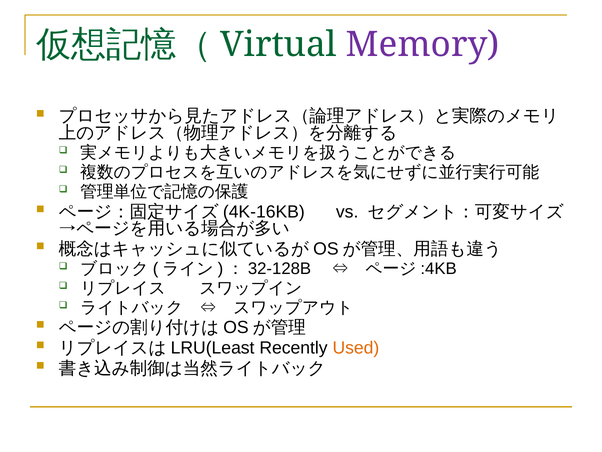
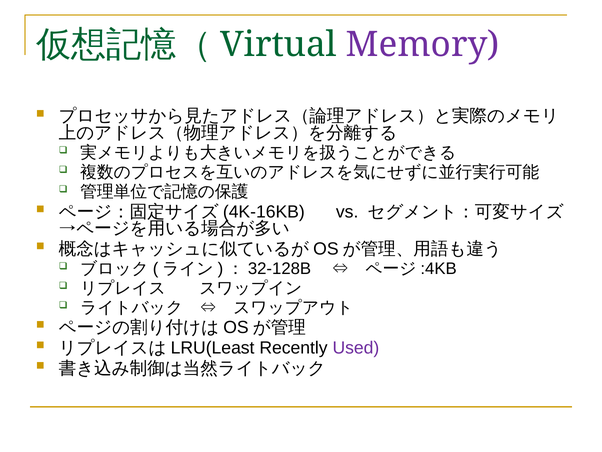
Used colour: orange -> purple
